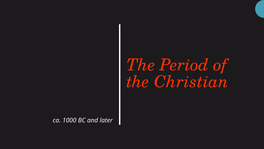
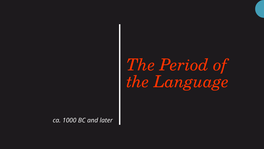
Christian: Christian -> Language
